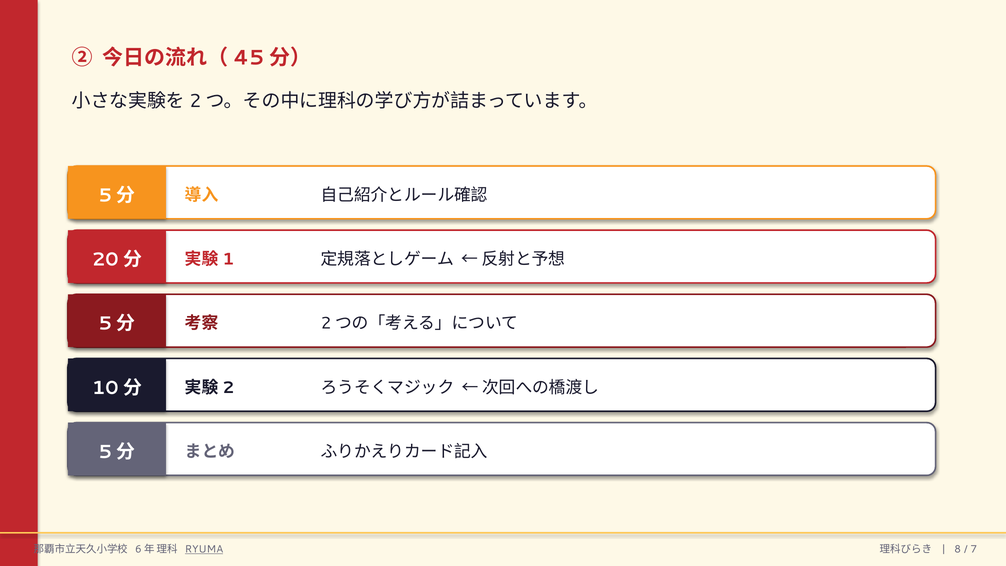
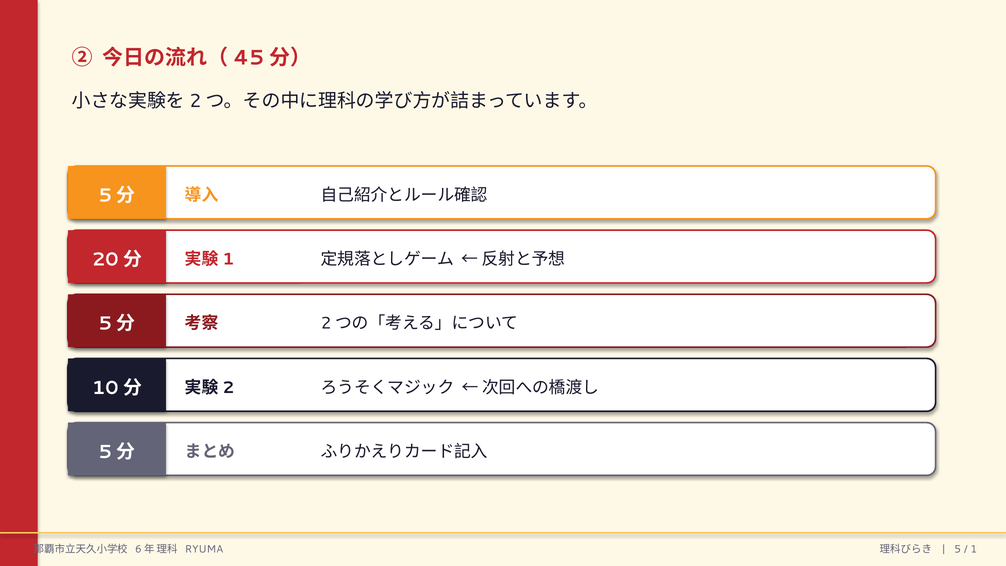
RYUMA underline: present -> none
8: 8 -> 5
7: 7 -> 1
